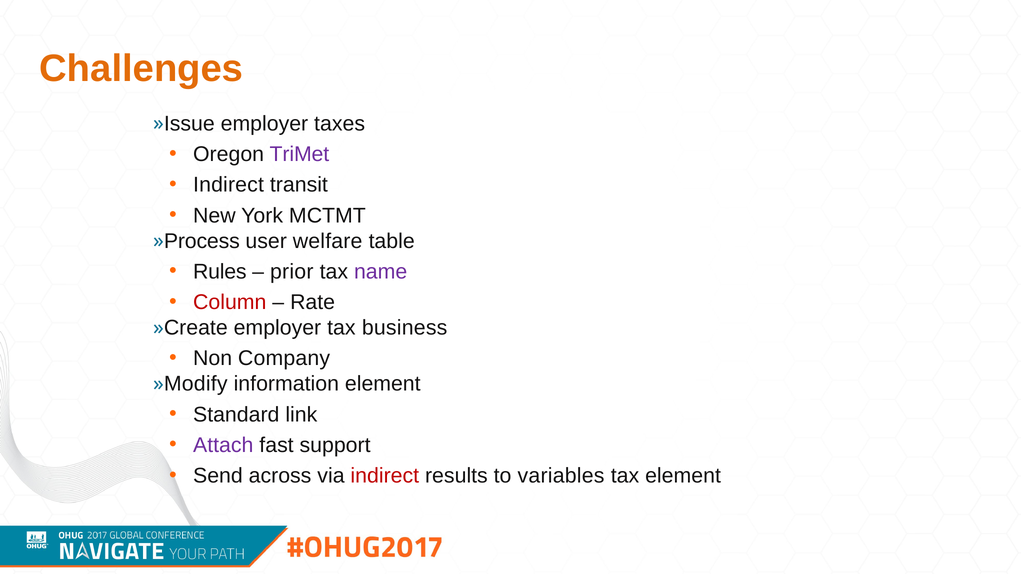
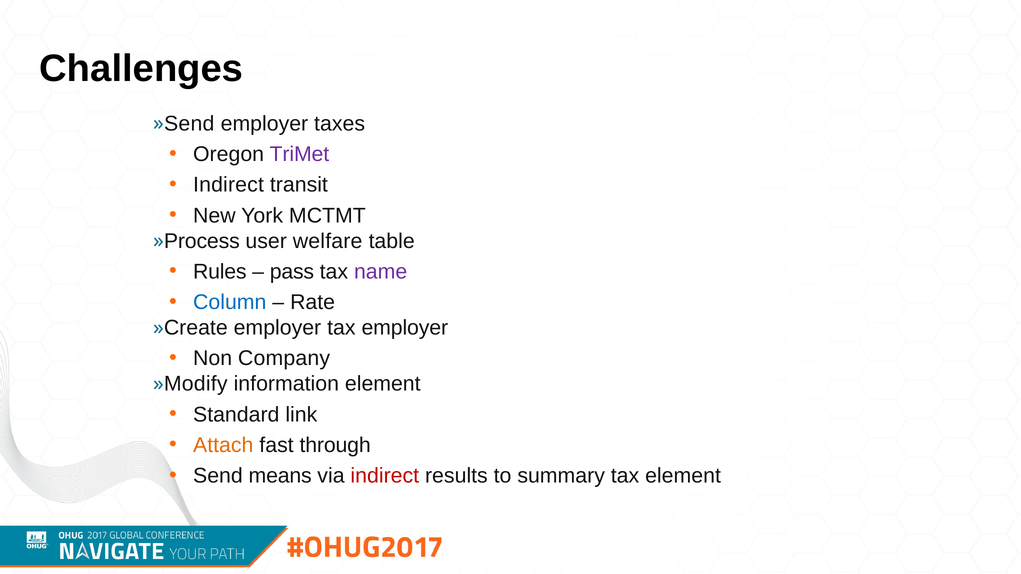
Challenges colour: orange -> black
Issue at (189, 124): Issue -> Send
prior: prior -> pass
Column colour: red -> blue
tax business: business -> employer
Attach colour: purple -> orange
support: support -> through
across: across -> means
variables: variables -> summary
